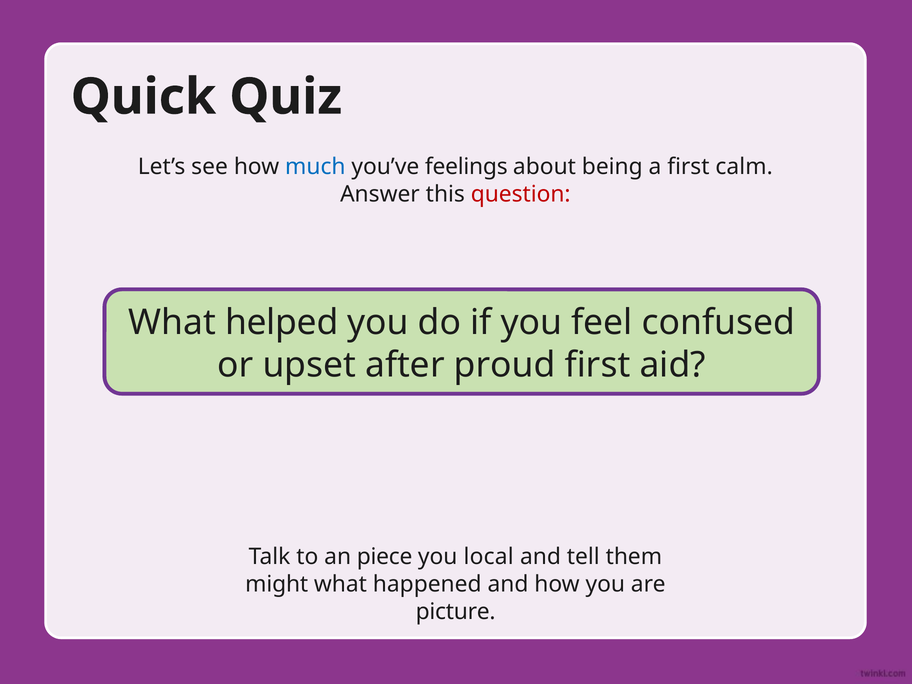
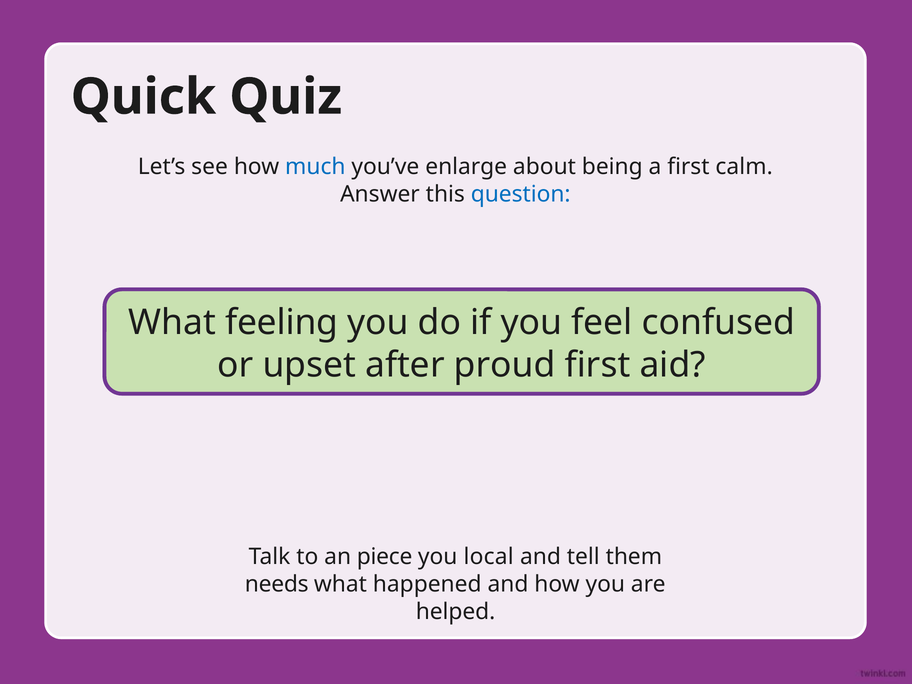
feelings: feelings -> enlarge
question colour: red -> blue
helped: helped -> feeling
might: might -> needs
picture: picture -> helped
